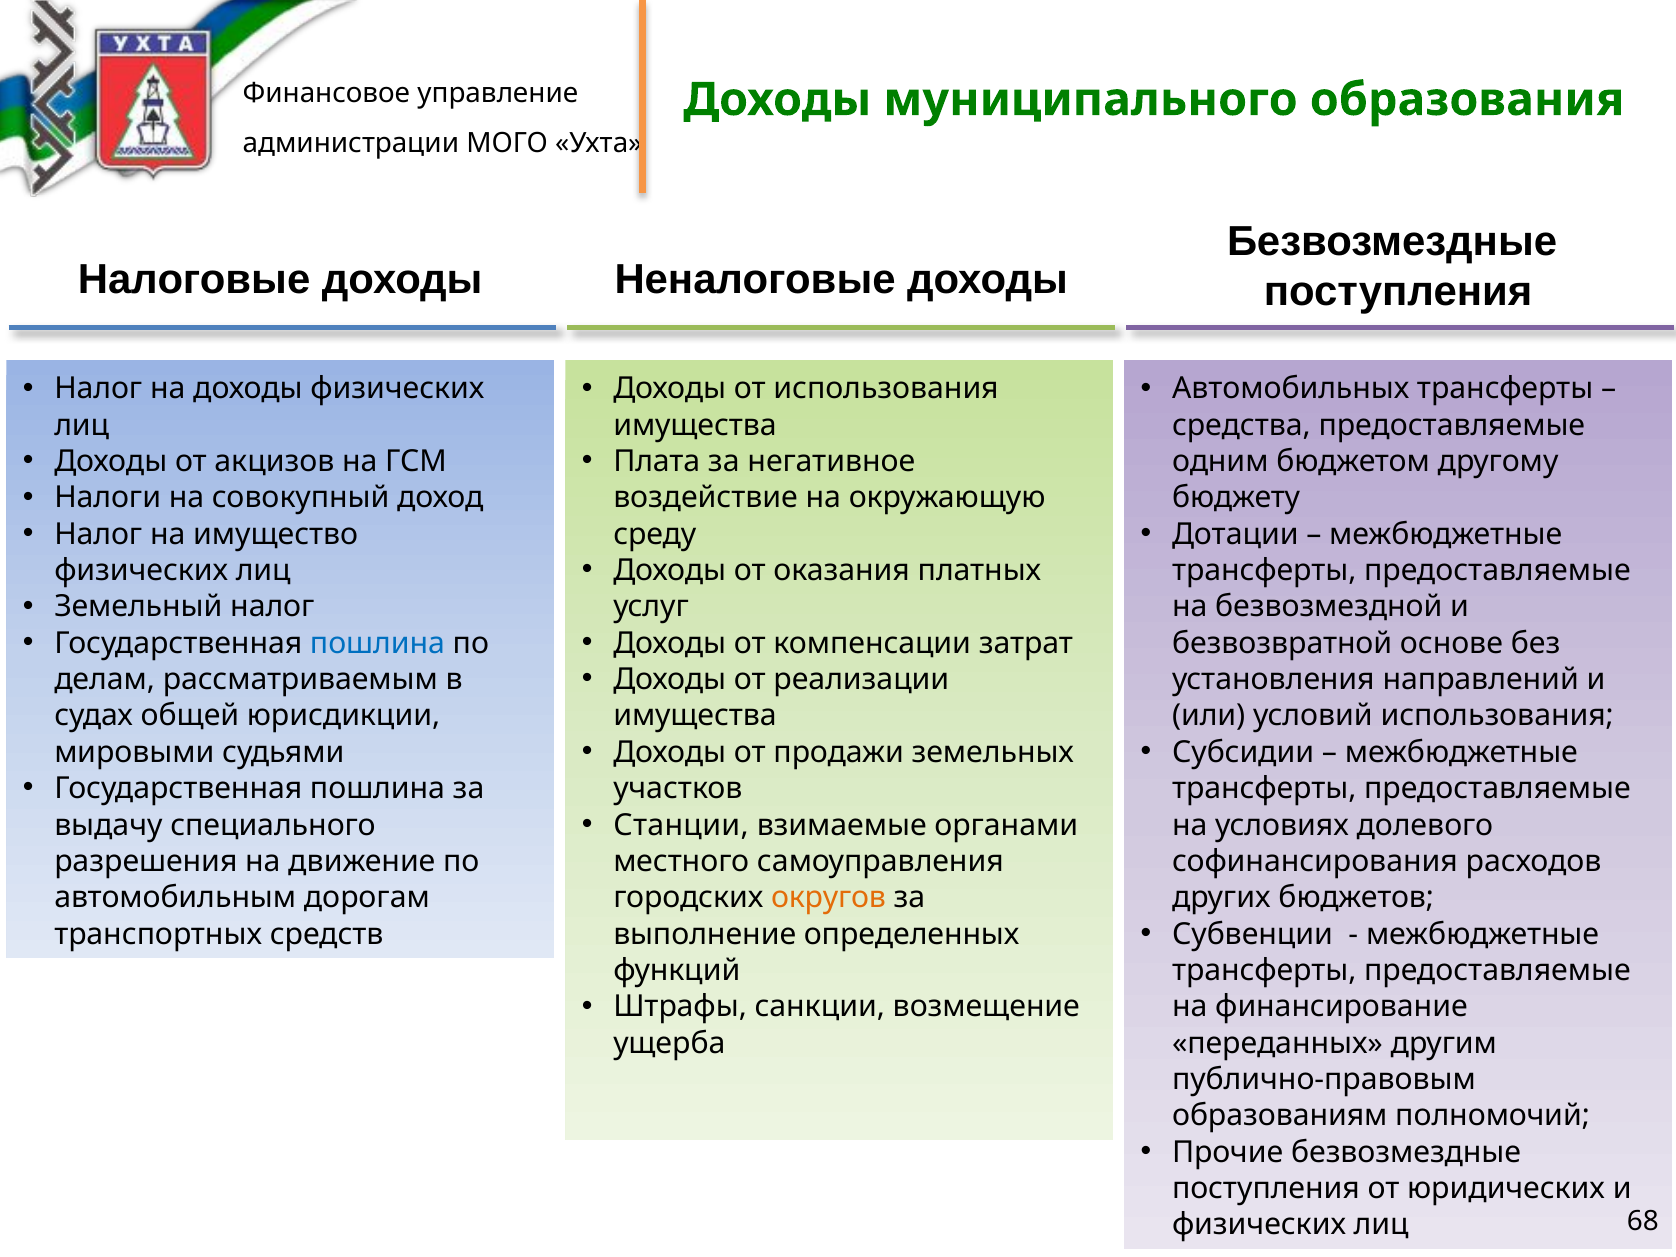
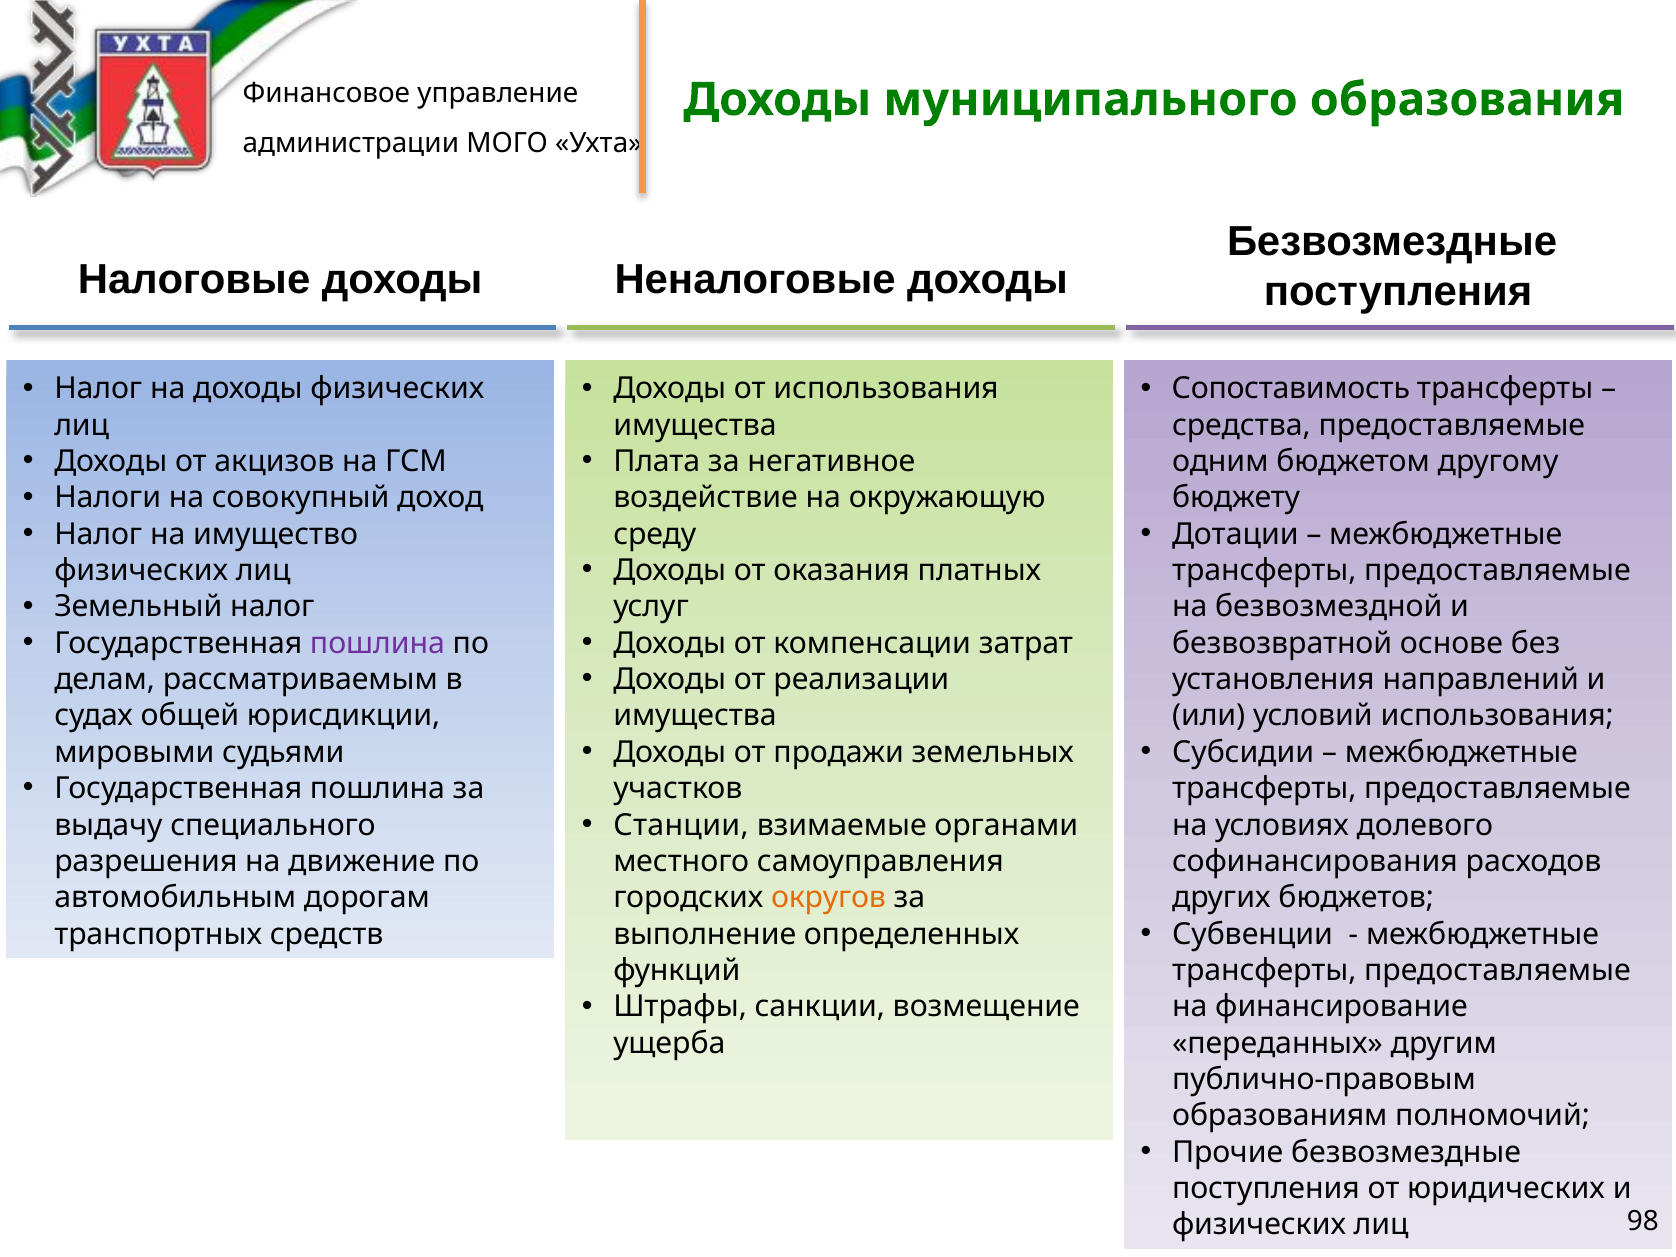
Автомобильных: Автомобильных -> Сопоставимость
пошлина at (377, 643) colour: blue -> purple
68: 68 -> 98
